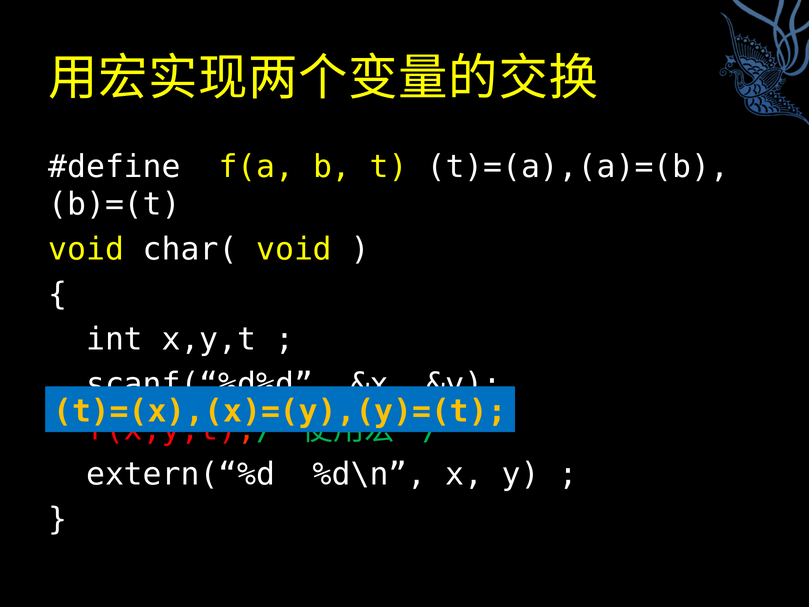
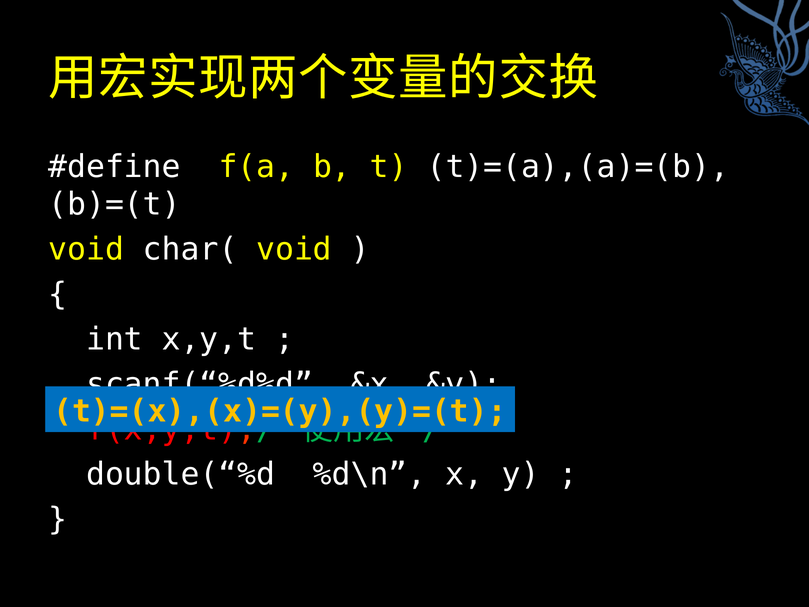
extern(“%d: extern(“%d -> double(“%d
